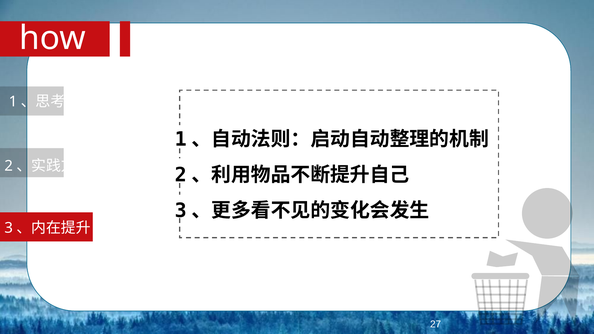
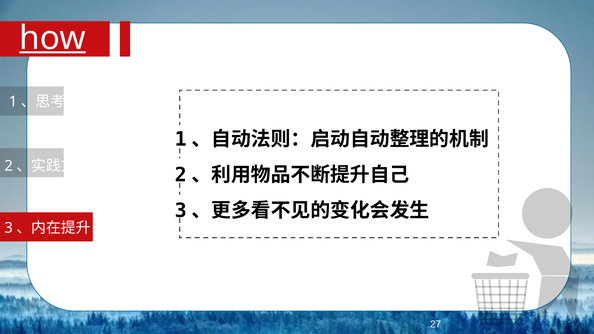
how underline: none -> present
